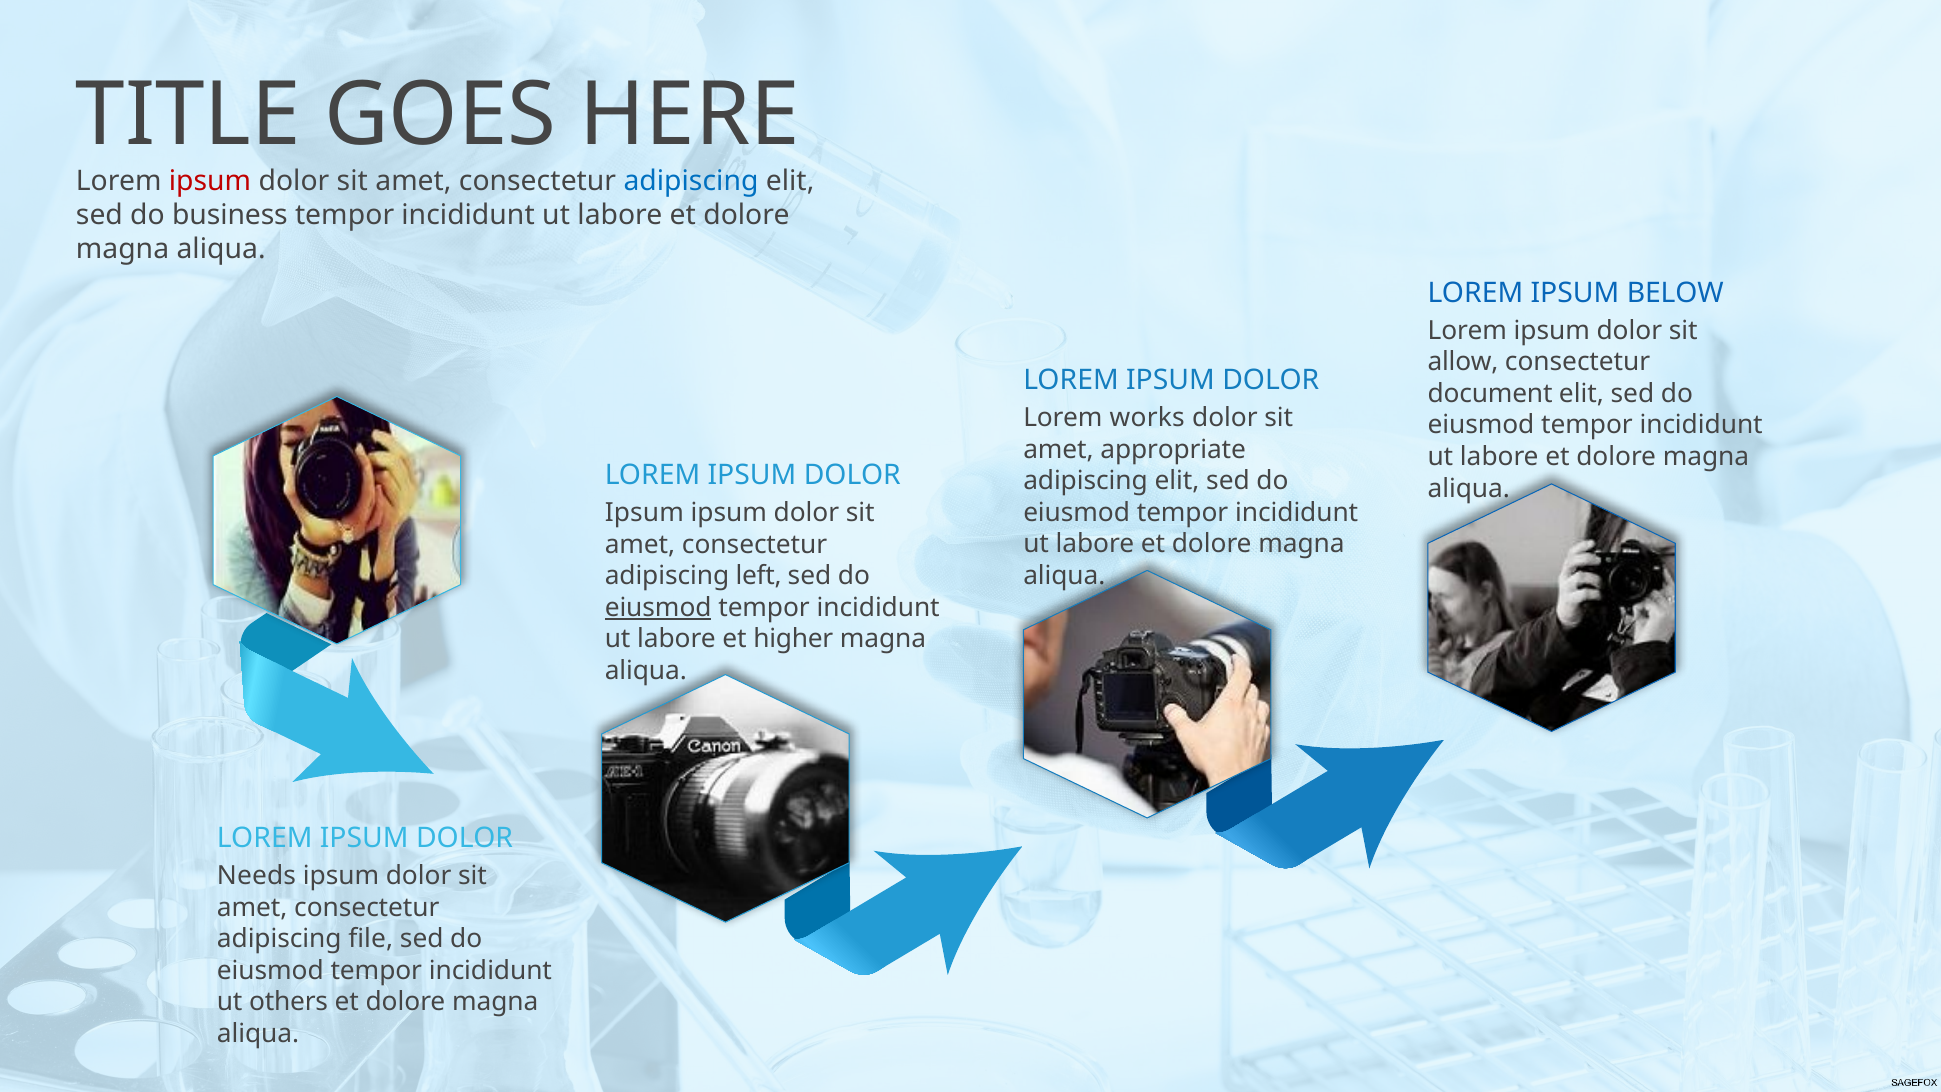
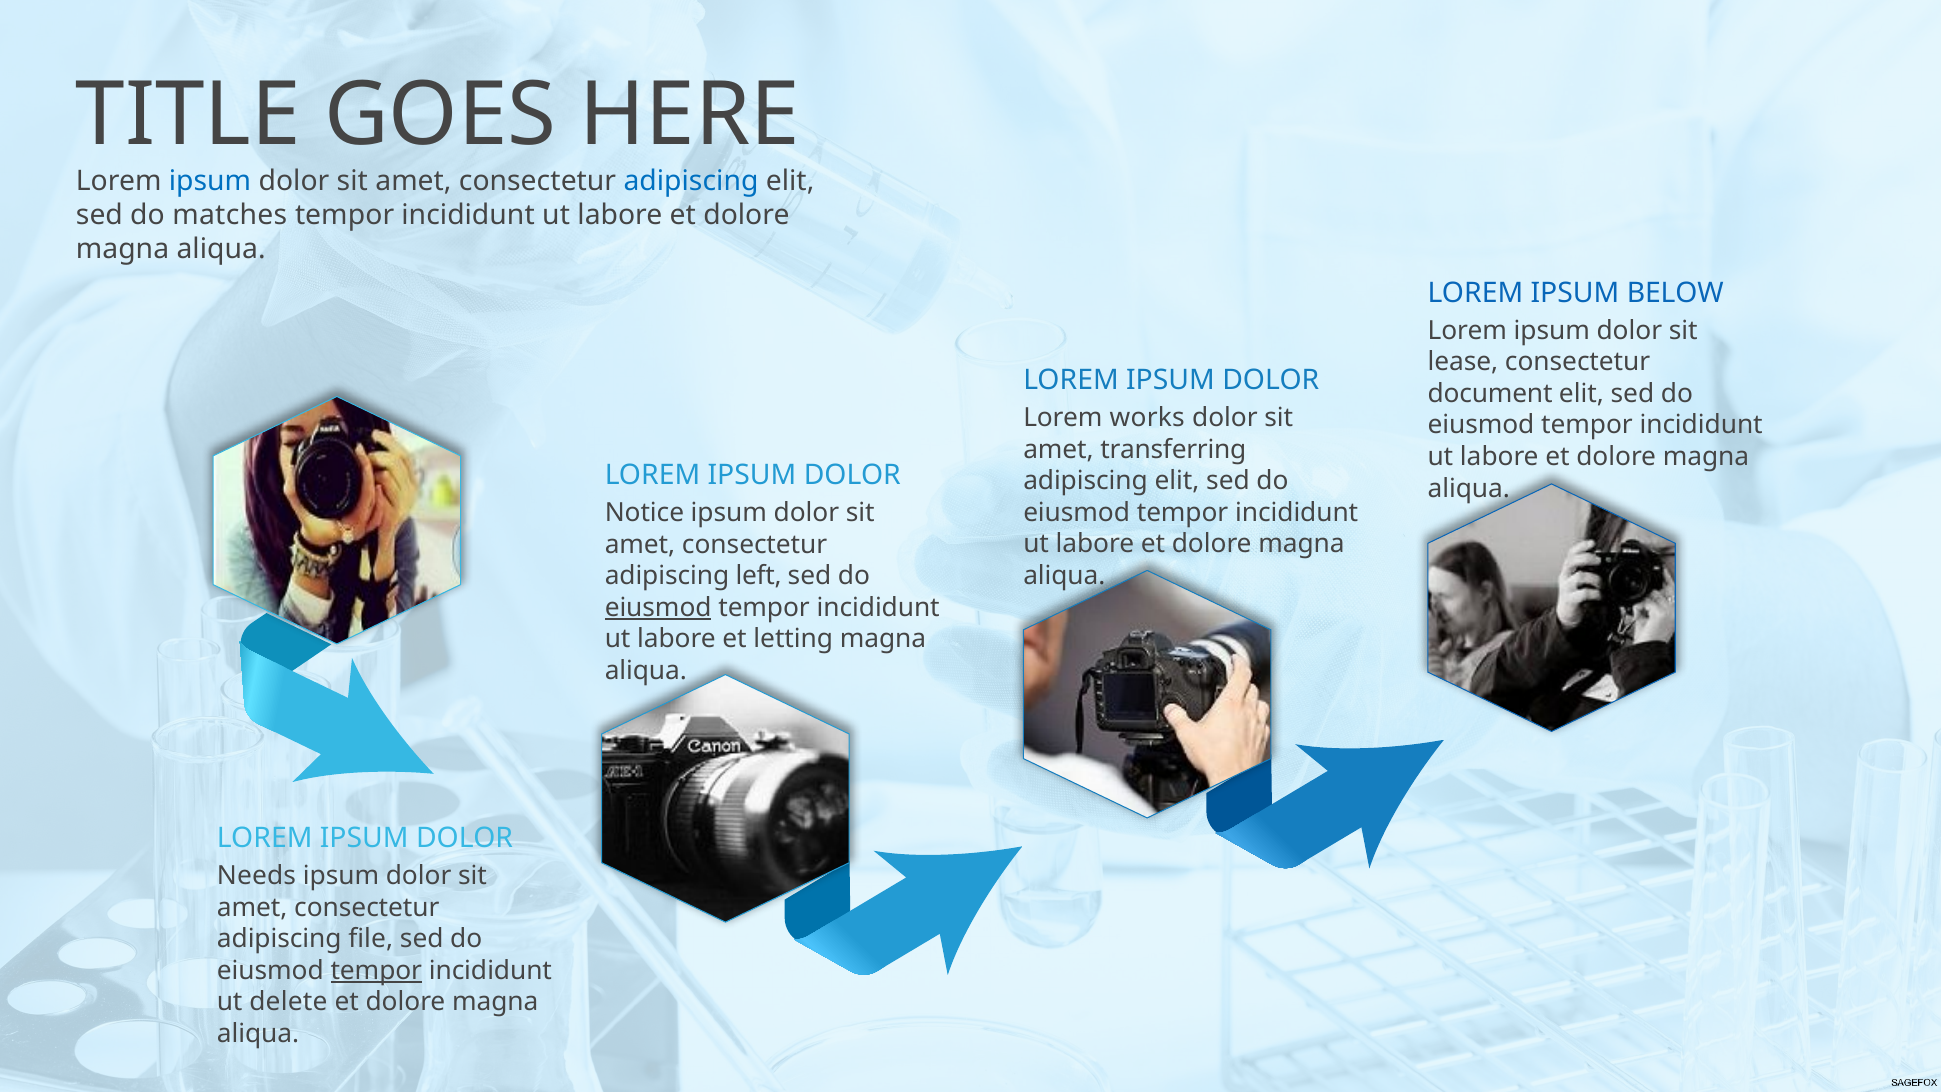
ipsum at (210, 181) colour: red -> blue
business: business -> matches
allow: allow -> lease
appropriate: appropriate -> transferring
Ipsum at (644, 513): Ipsum -> Notice
higher: higher -> letting
tempor at (376, 970) underline: none -> present
others: others -> delete
